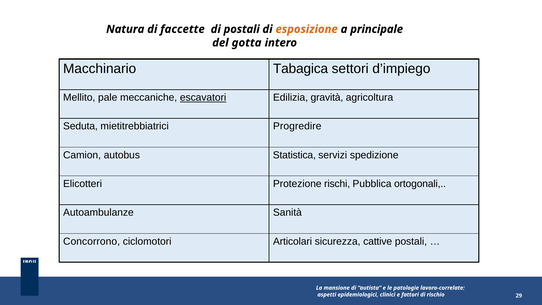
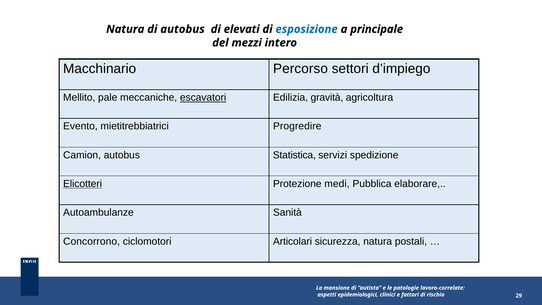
di faccette: faccette -> autobus
di postali: postali -> elevati
esposizione colour: orange -> blue
gotta: gotta -> mezzi
Tabagica: Tabagica -> Percorso
Seduta: Seduta -> Evento
Elicotteri underline: none -> present
rischi: rischi -> medi
ortogonali: ortogonali -> elaborare
sicurezza cattive: cattive -> natura
